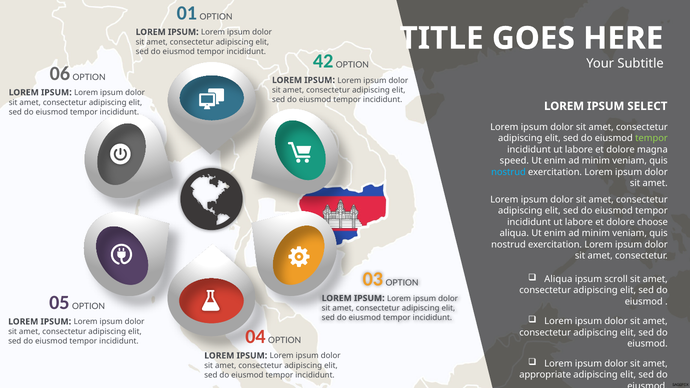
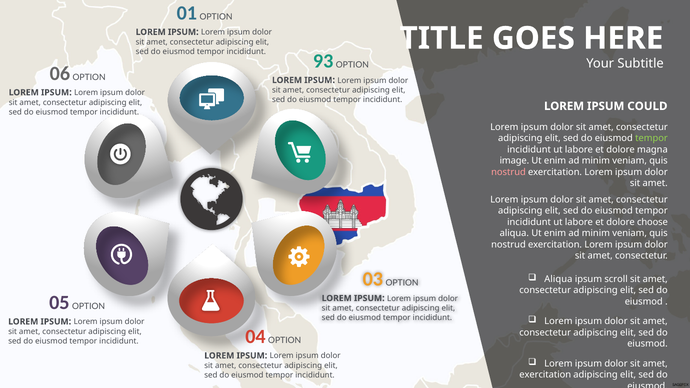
42: 42 -> 93
SELECT: SELECT -> COULD
speed: speed -> image
nostrud at (508, 172) colour: light blue -> pink
appropriate at (545, 375): appropriate -> exercitation
